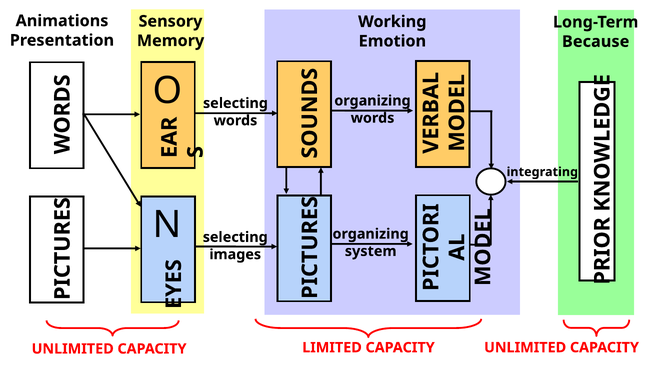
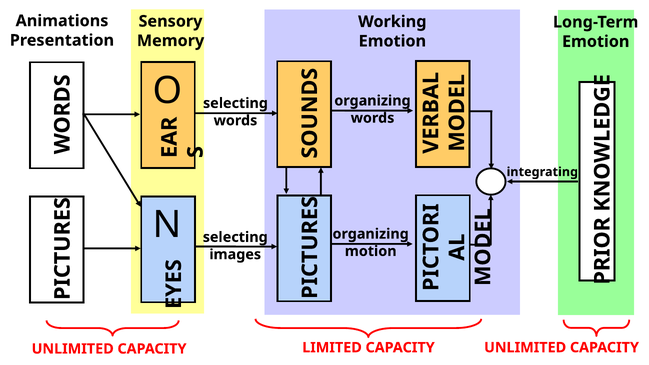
Because at (596, 42): Because -> Emotion
system: system -> motion
